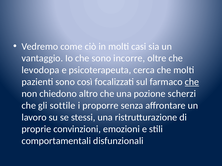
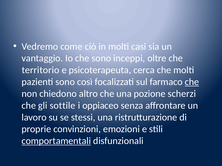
incorre: incorre -> inceppi
levodopa: levodopa -> territorio
proporre: proporre -> oppiaceo
comportamentali underline: none -> present
